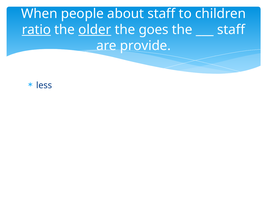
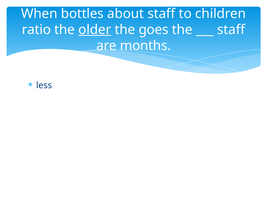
people: people -> bottles
ratio underline: present -> none
provide: provide -> months
